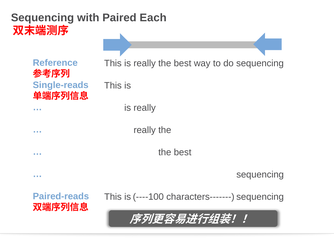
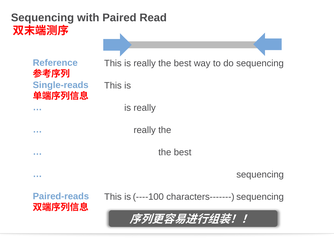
Each: Each -> Read
